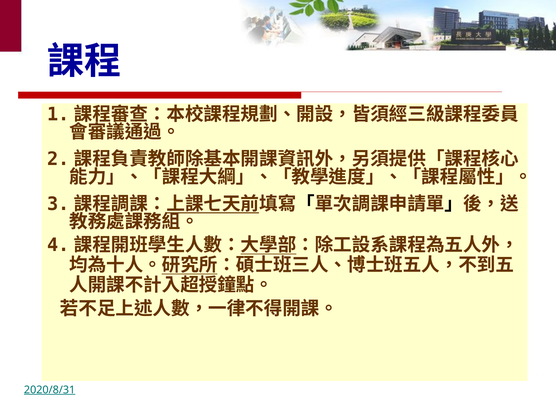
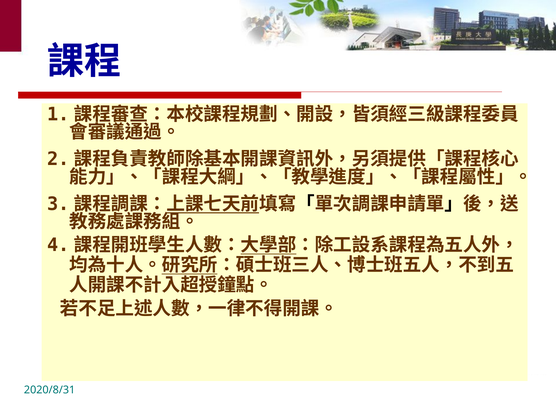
2020/8/31 underline: present -> none
